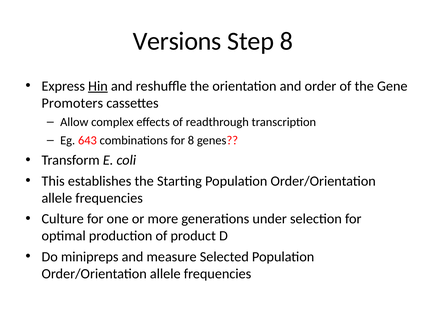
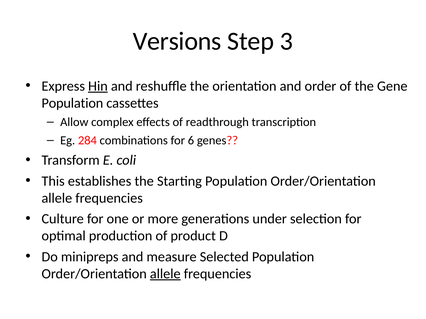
Step 8: 8 -> 3
Promoters at (72, 103): Promoters -> Population
643: 643 -> 284
for 8: 8 -> 6
allele at (165, 274) underline: none -> present
